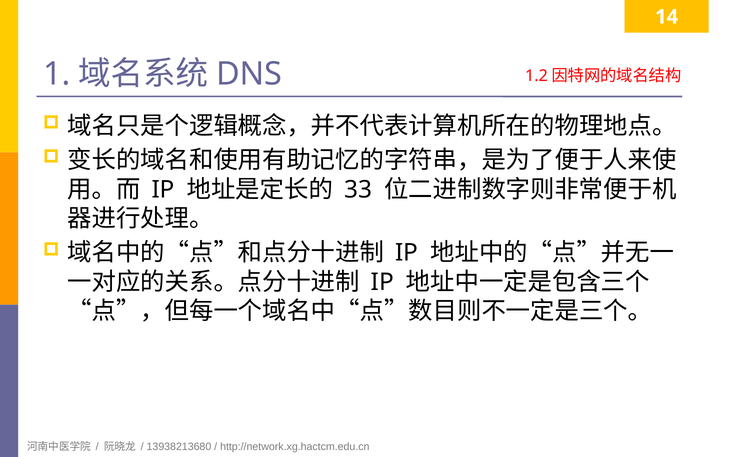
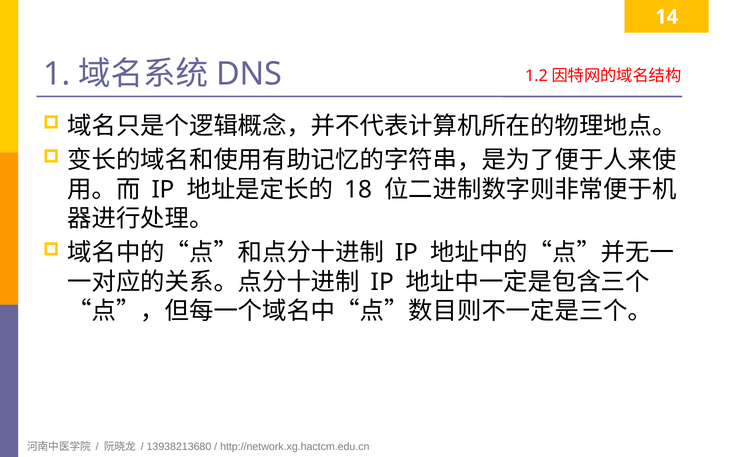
33: 33 -> 18
